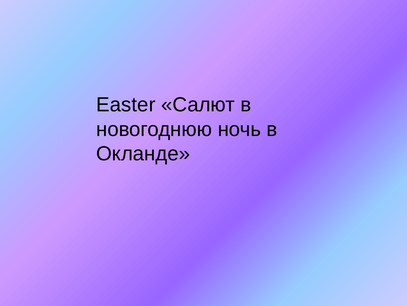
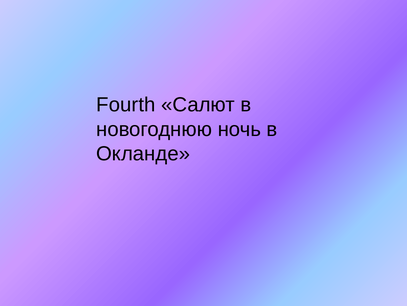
Easter: Easter -> Fourth
